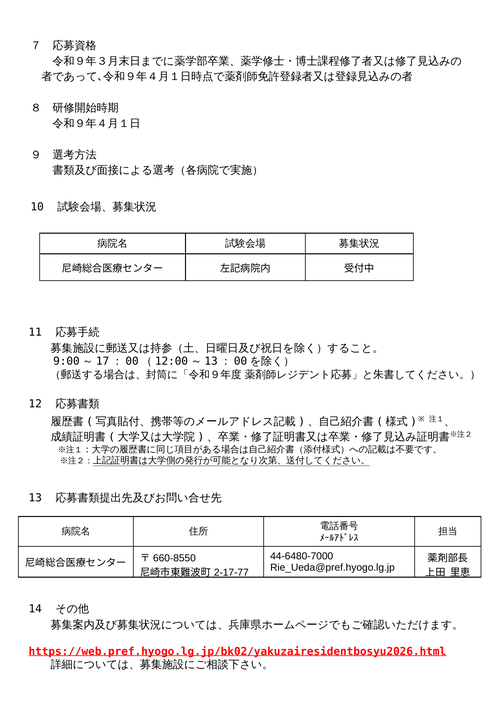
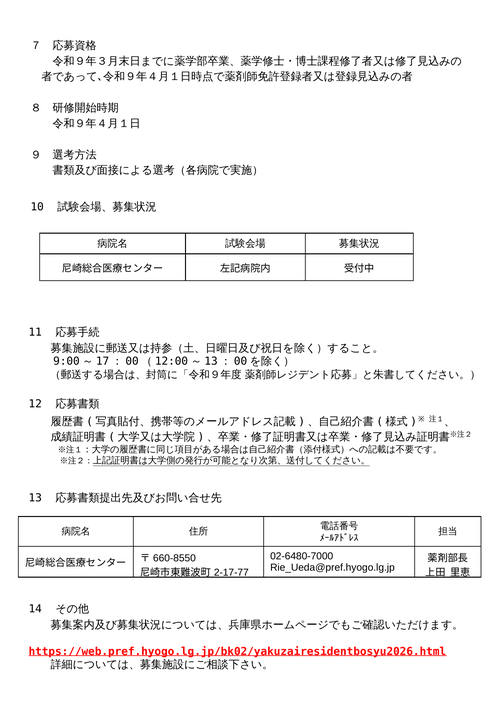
44-6480-7000: 44-6480-7000 -> 02-6480-7000
